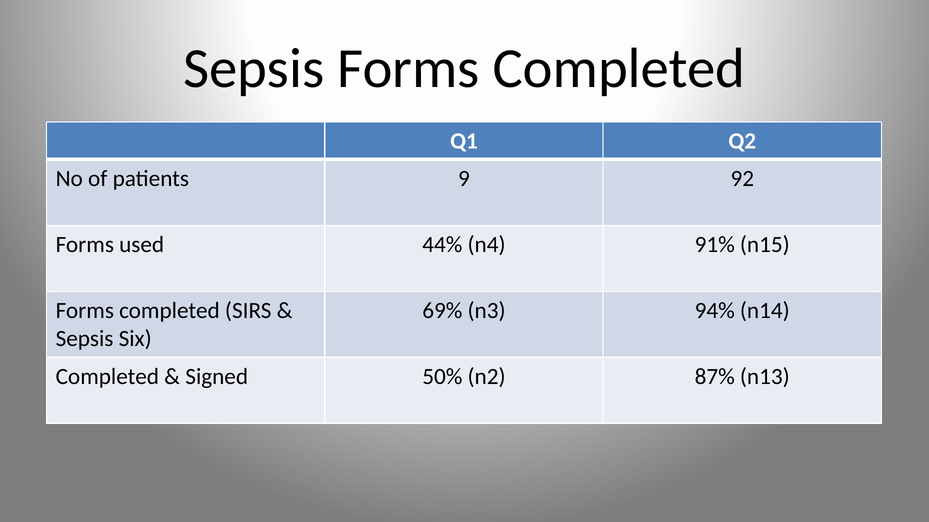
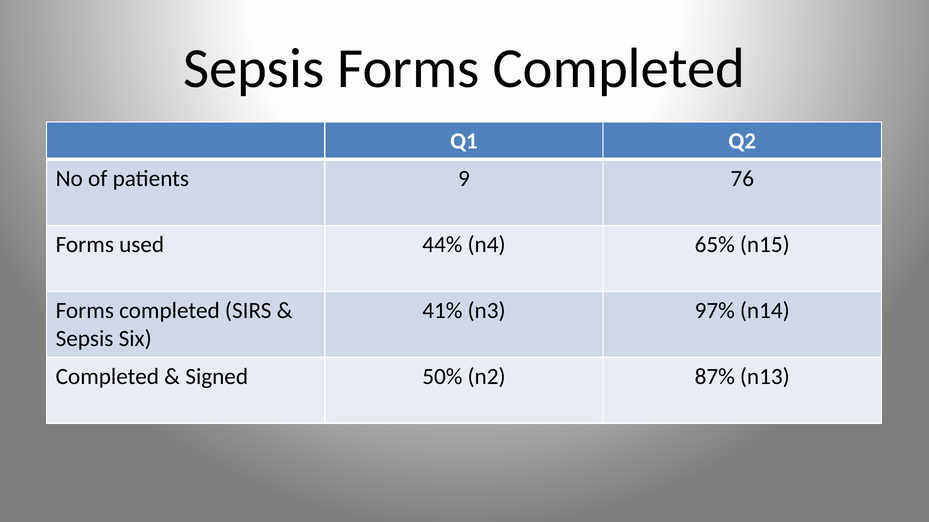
92: 92 -> 76
91%: 91% -> 65%
69%: 69% -> 41%
94%: 94% -> 97%
